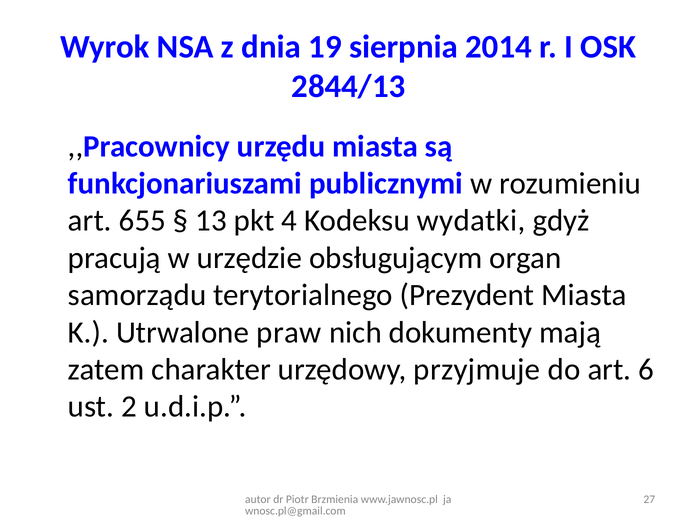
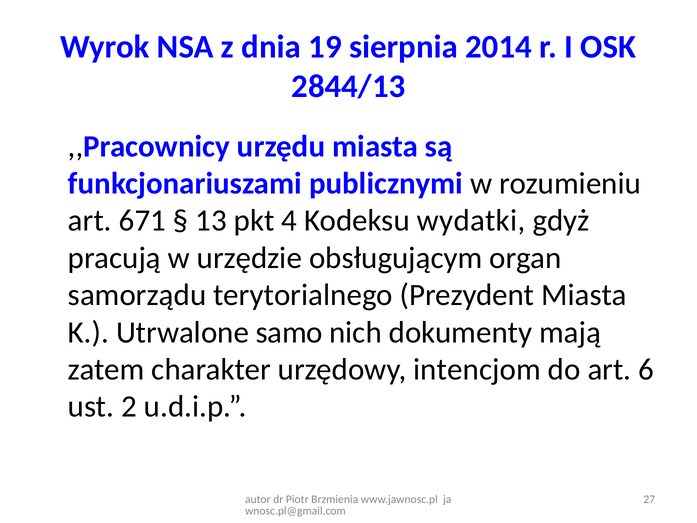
655: 655 -> 671
praw: praw -> samo
przyjmuje: przyjmuje -> intencjom
